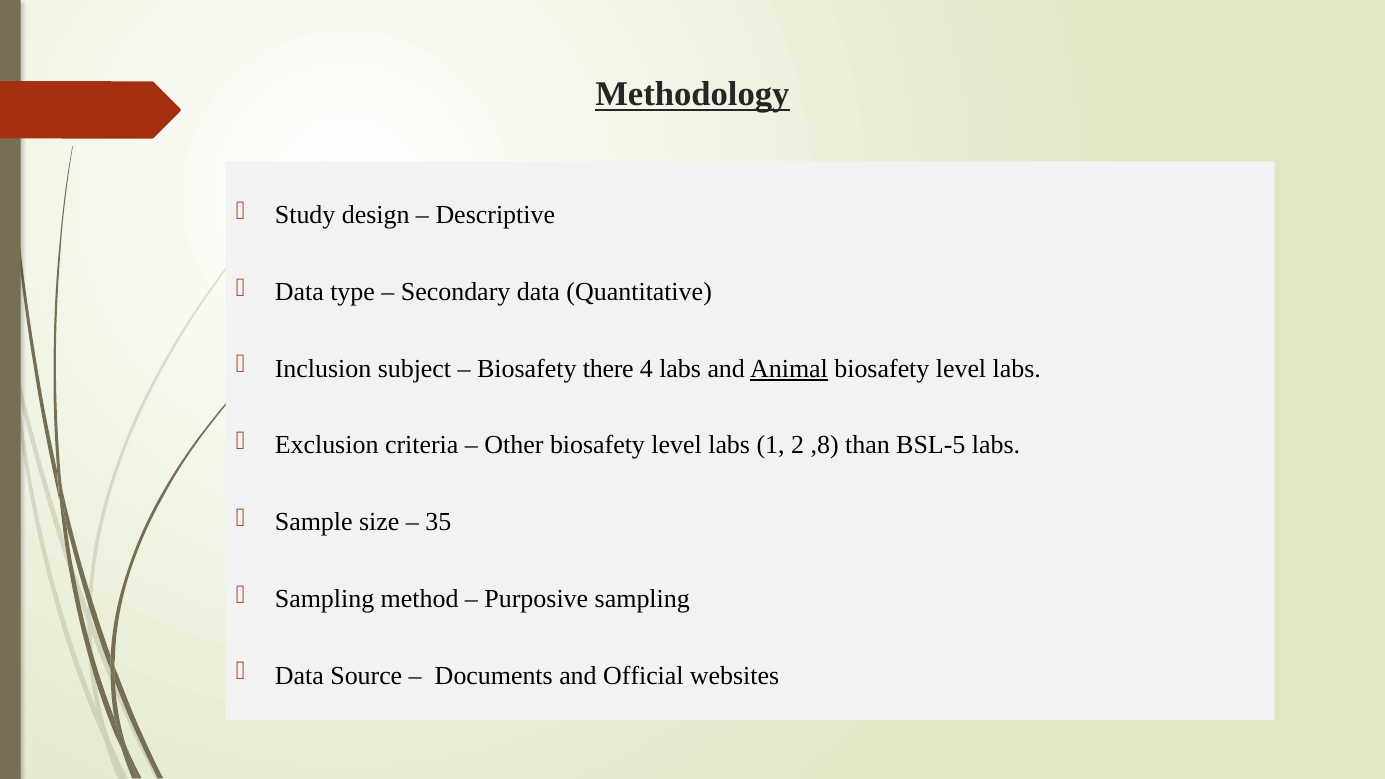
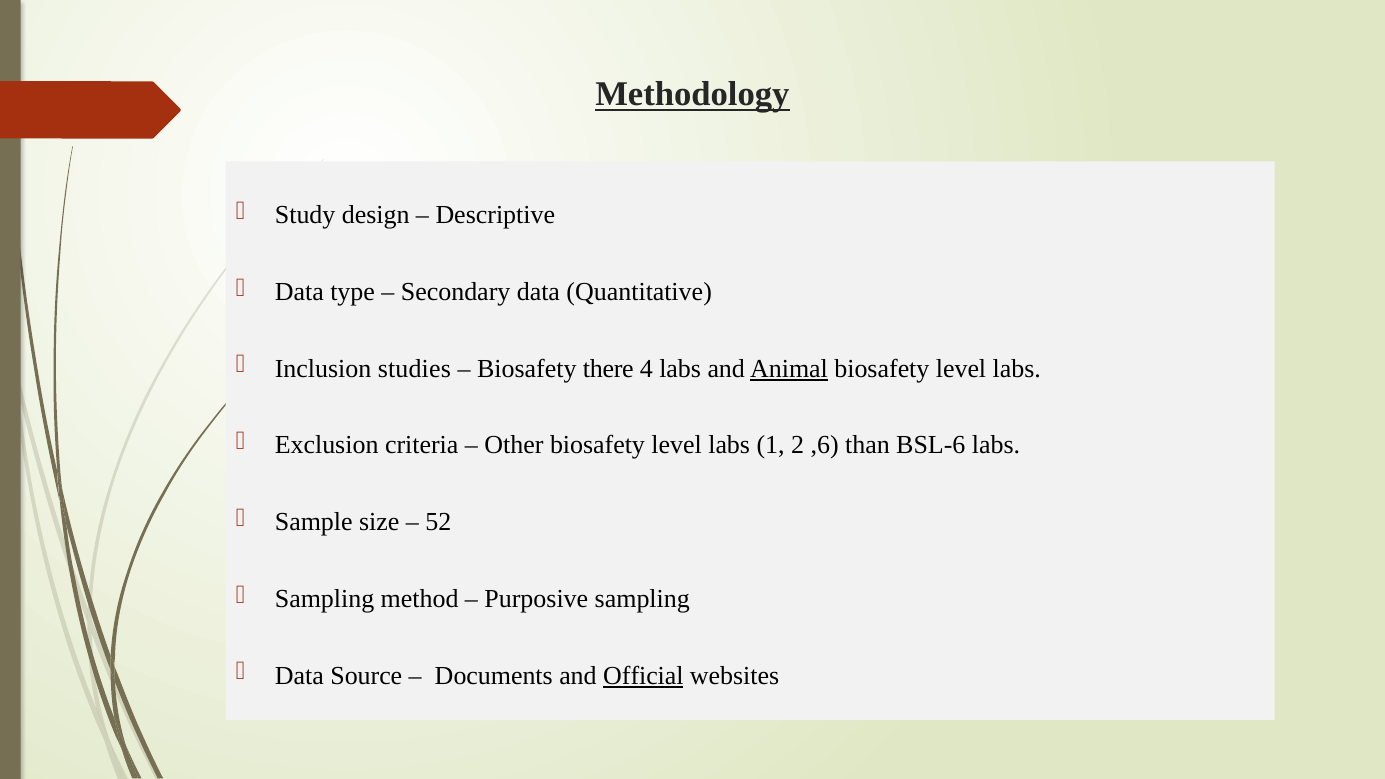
subject: subject -> studies
,8: ,8 -> ,6
BSL-5: BSL-5 -> BSL-6
35: 35 -> 52
Official underline: none -> present
